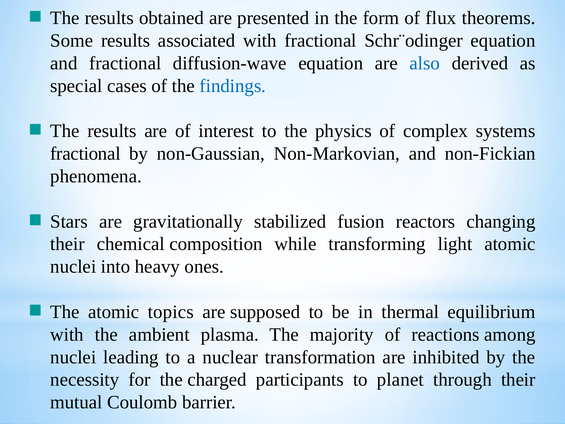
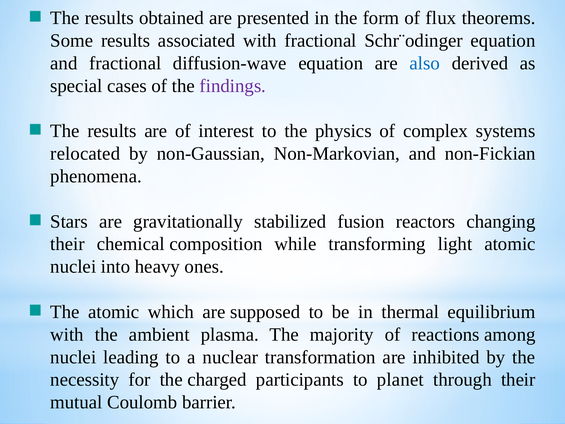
findings colour: blue -> purple
fractional at (85, 154): fractional -> relocated
topics: topics -> which
